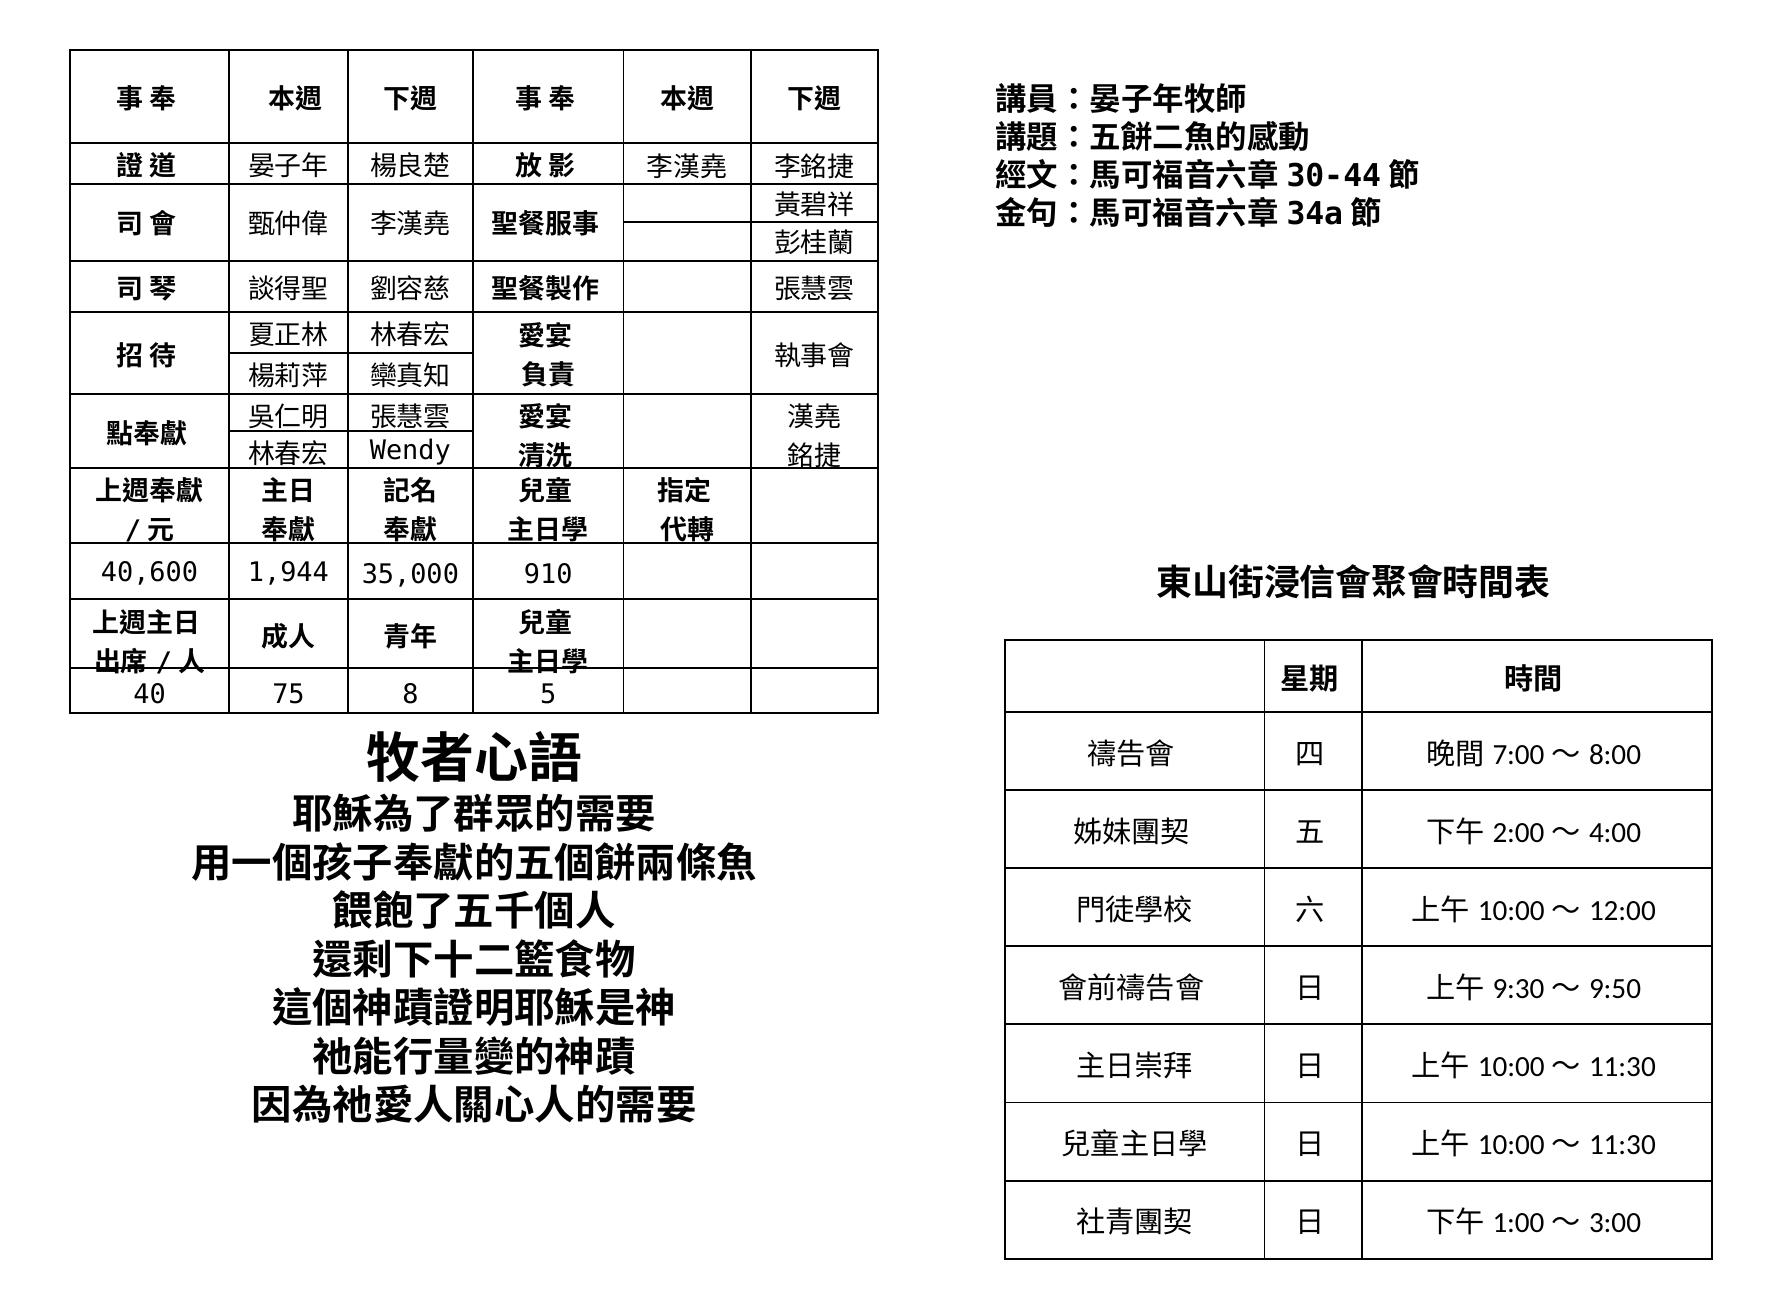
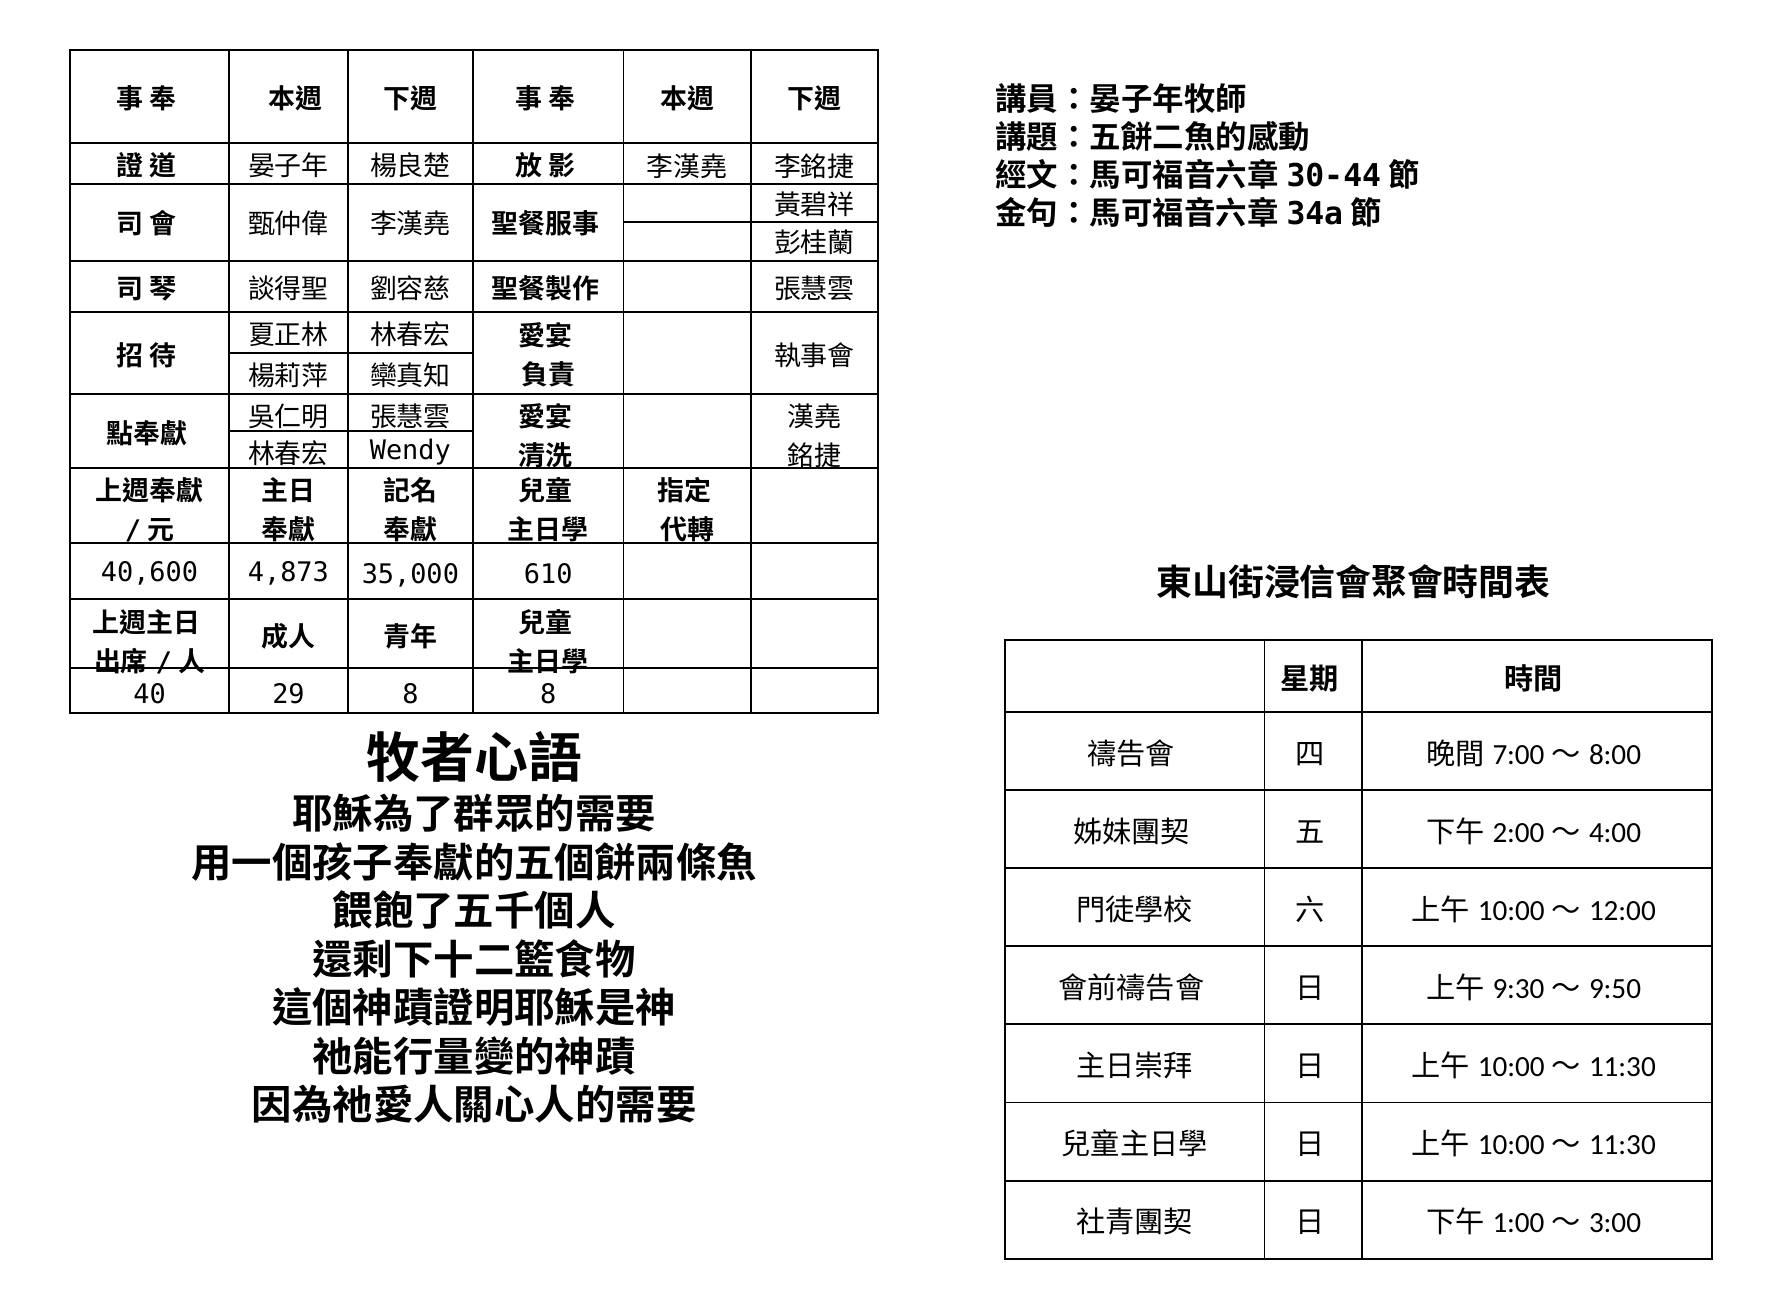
1,944: 1,944 -> 4,873
910: 910 -> 610
75: 75 -> 29
8 5: 5 -> 8
